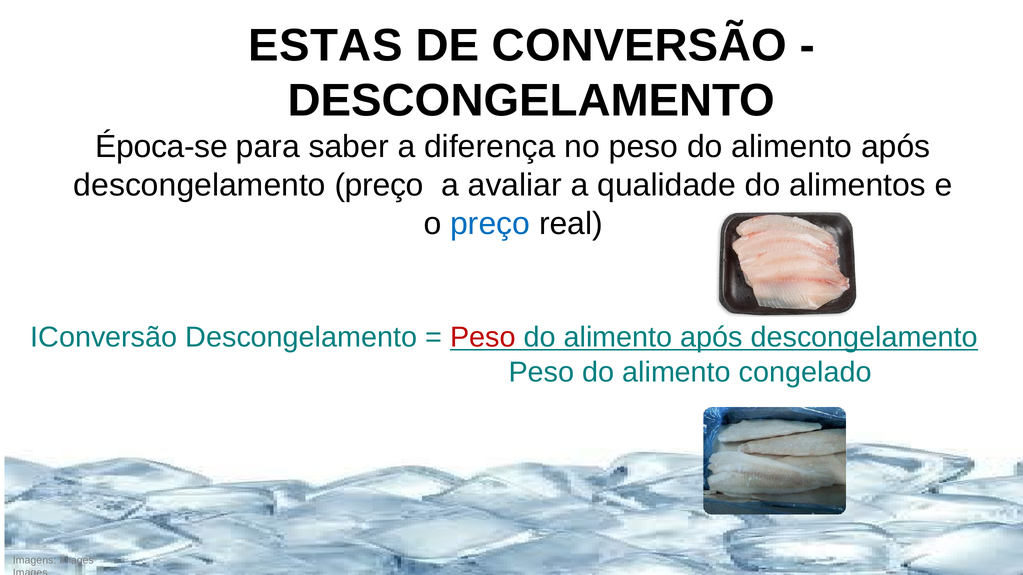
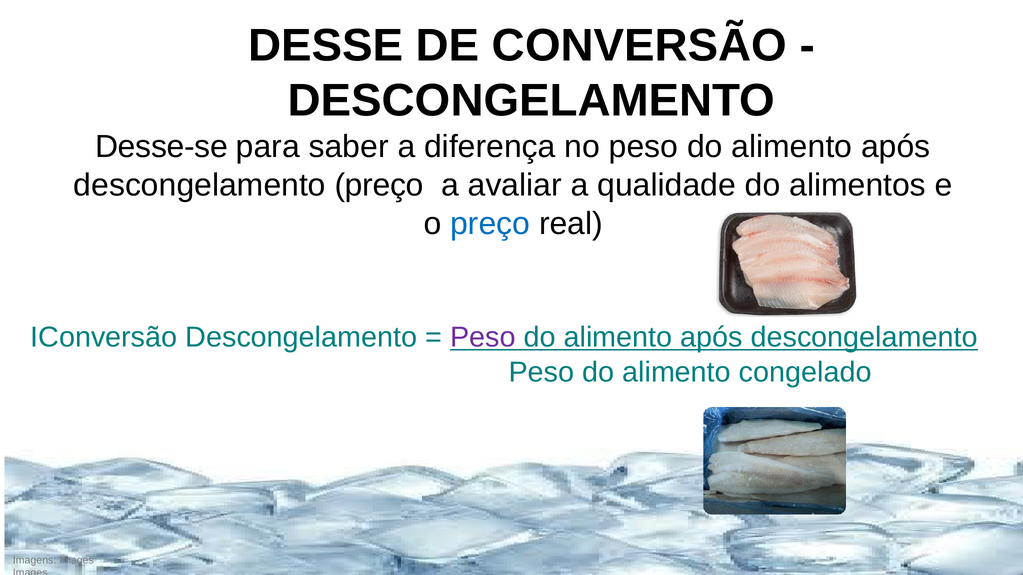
ESTAS: ESTAS -> DESSE
Época-se: Época-se -> Desse-se
Peso at (483, 338) colour: red -> purple
